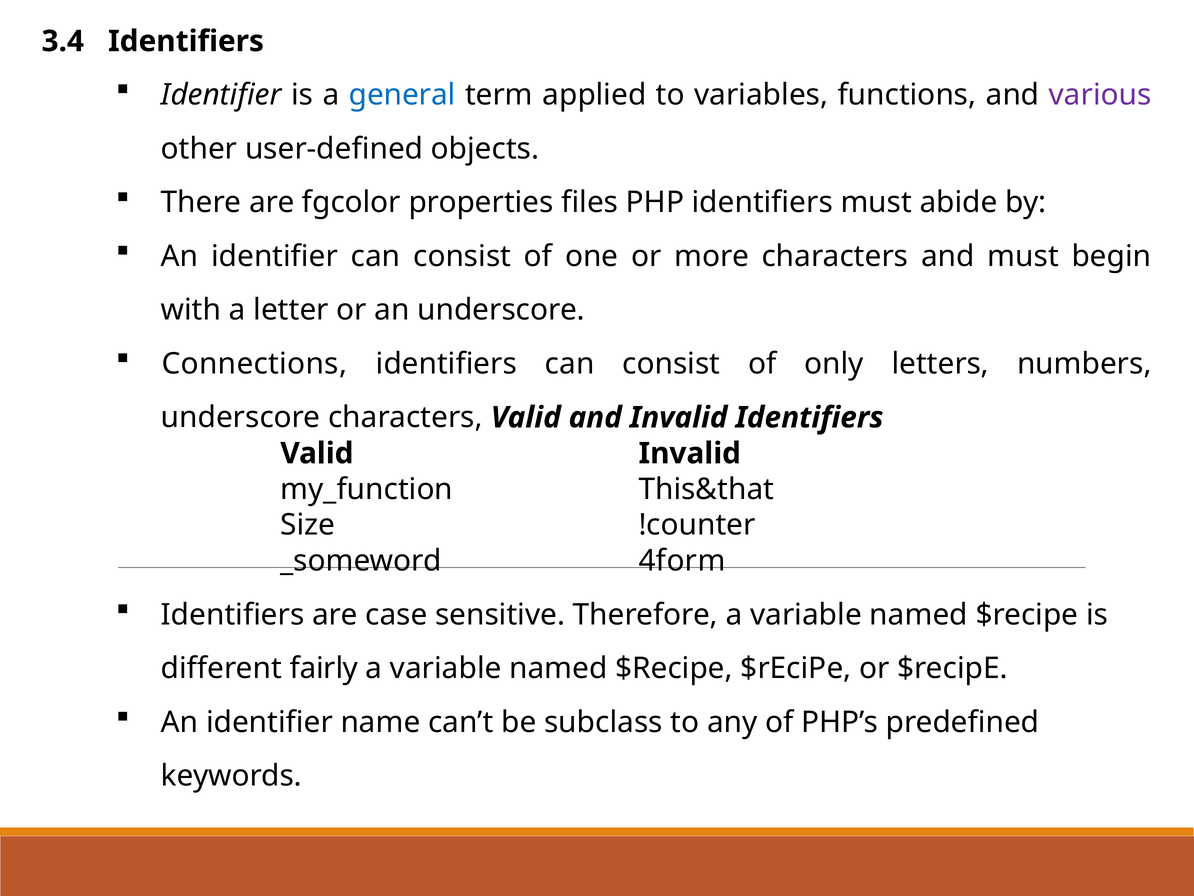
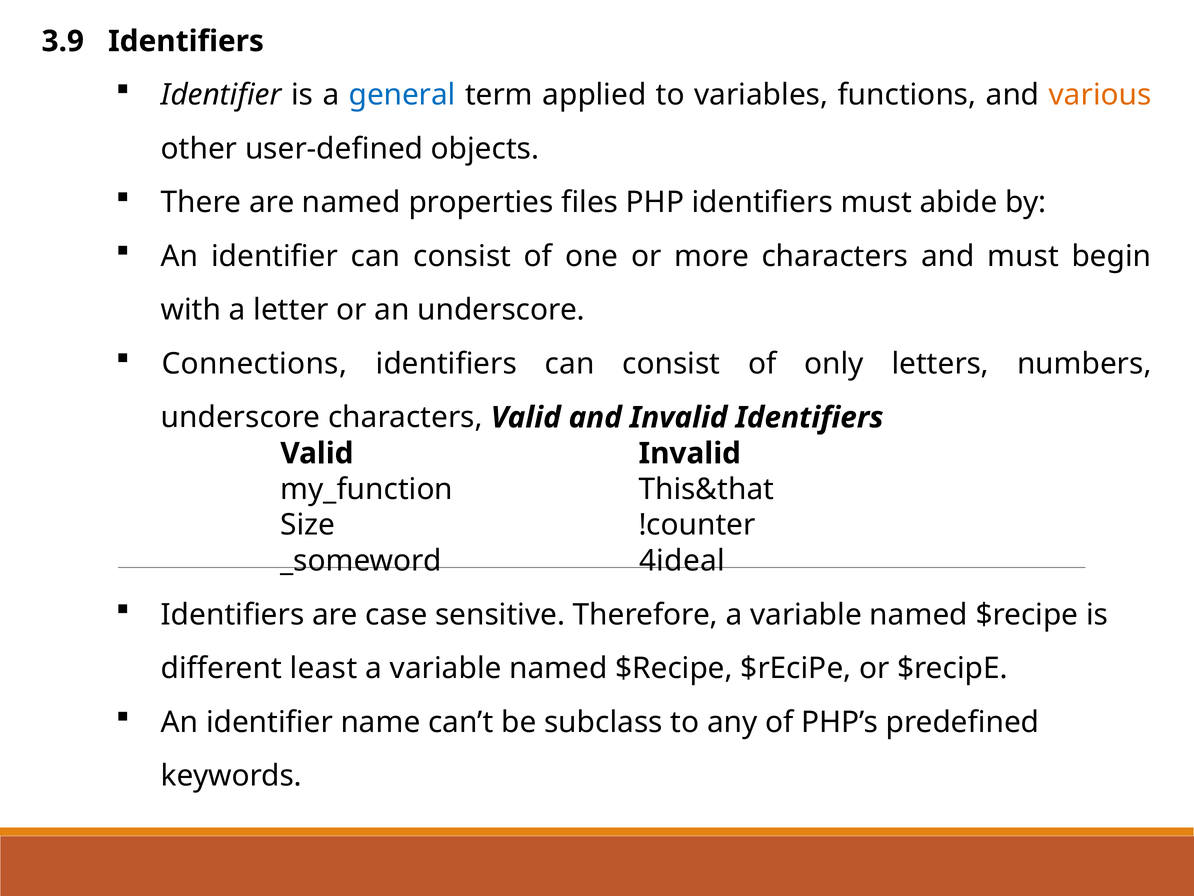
3.4: 3.4 -> 3.9
various colour: purple -> orange
are fgcolor: fgcolor -> named
4form: 4form -> 4ideal
fairly: fairly -> least
